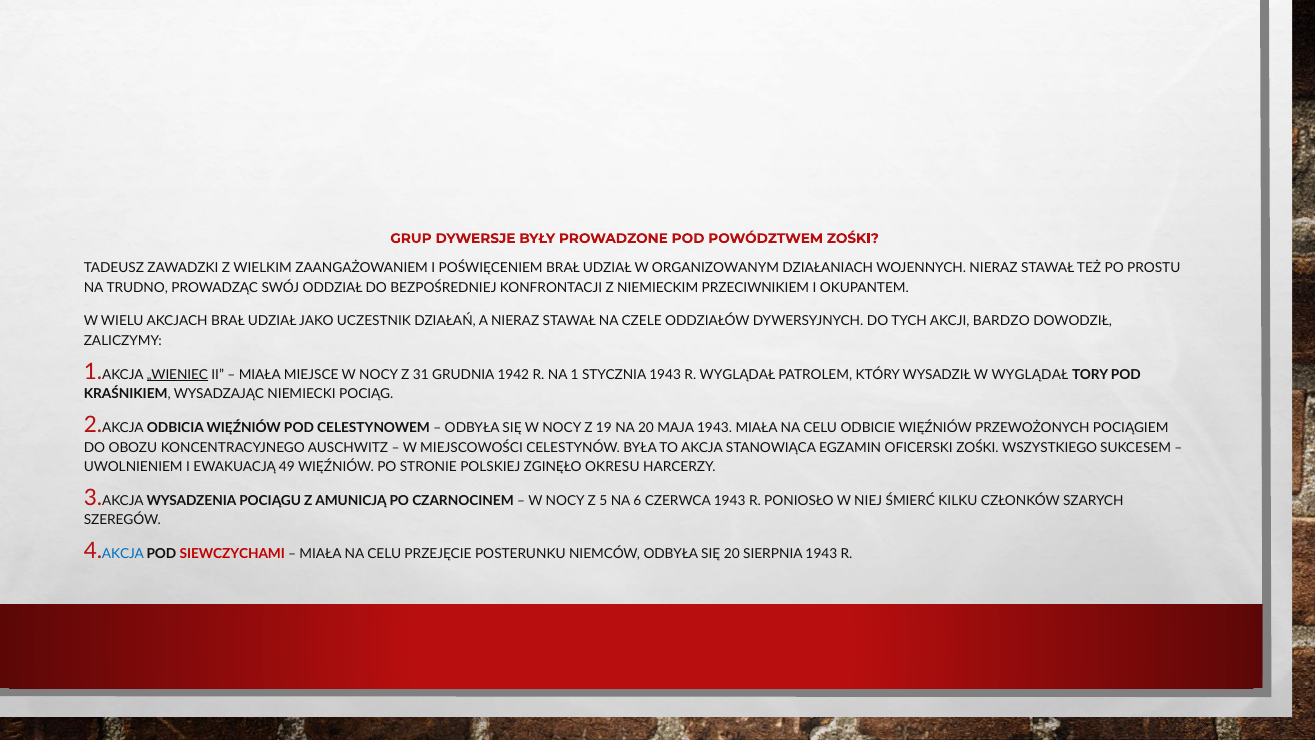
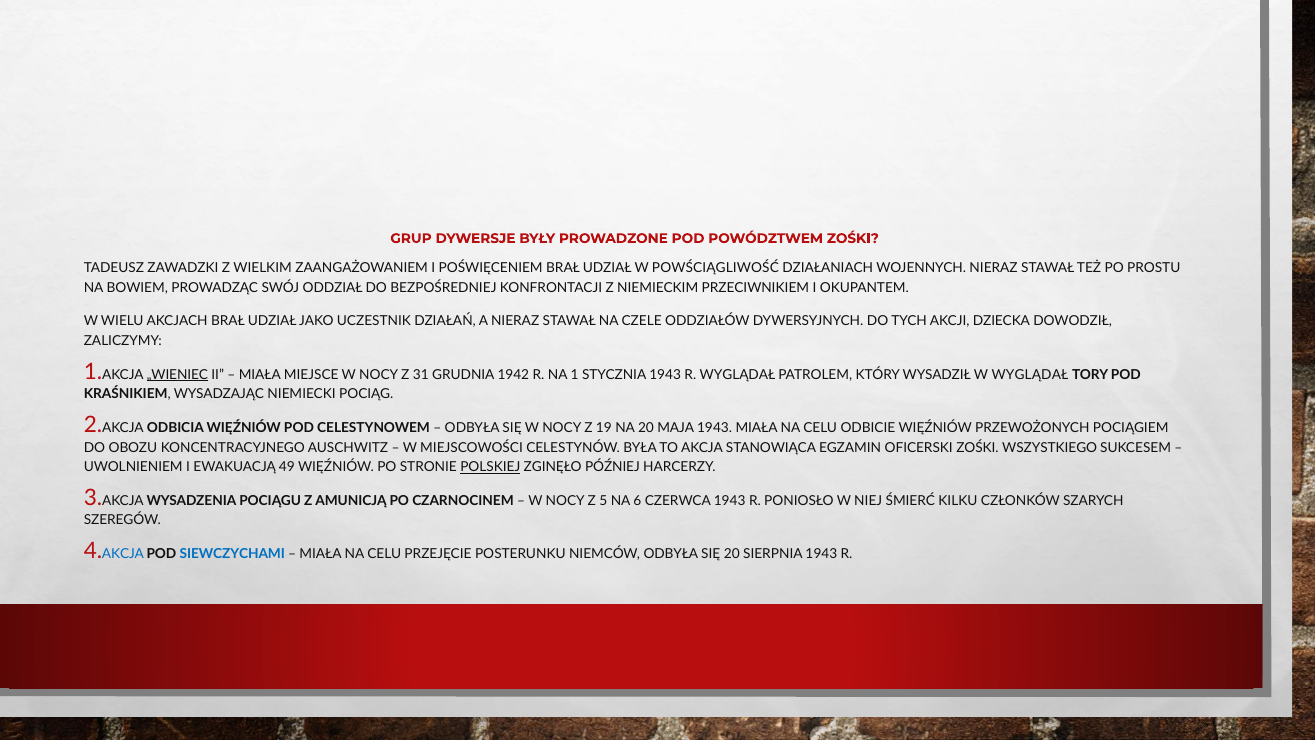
ORGANIZOWANYM: ORGANIZOWANYM -> POWŚCIĄGLIWOŚĆ
TRUDNO: TRUDNO -> BOWIEM
BARDZO: BARDZO -> DZIECKA
POLSKIEJ underline: none -> present
OKRESU: OKRESU -> PÓŹNIEJ
SIEWCZYCHAMI colour: red -> blue
